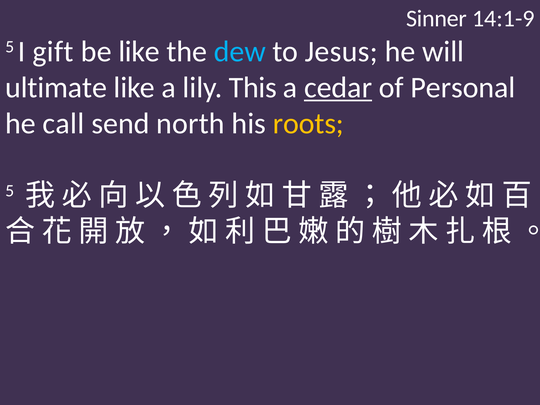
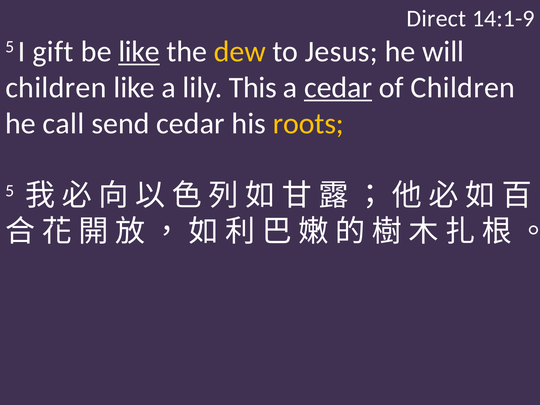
Sinner: Sinner -> Direct
like at (139, 52) underline: none -> present
dew colour: light blue -> yellow
ultimate at (56, 88): ultimate -> children
of Personal: Personal -> Children
send north: north -> cedar
